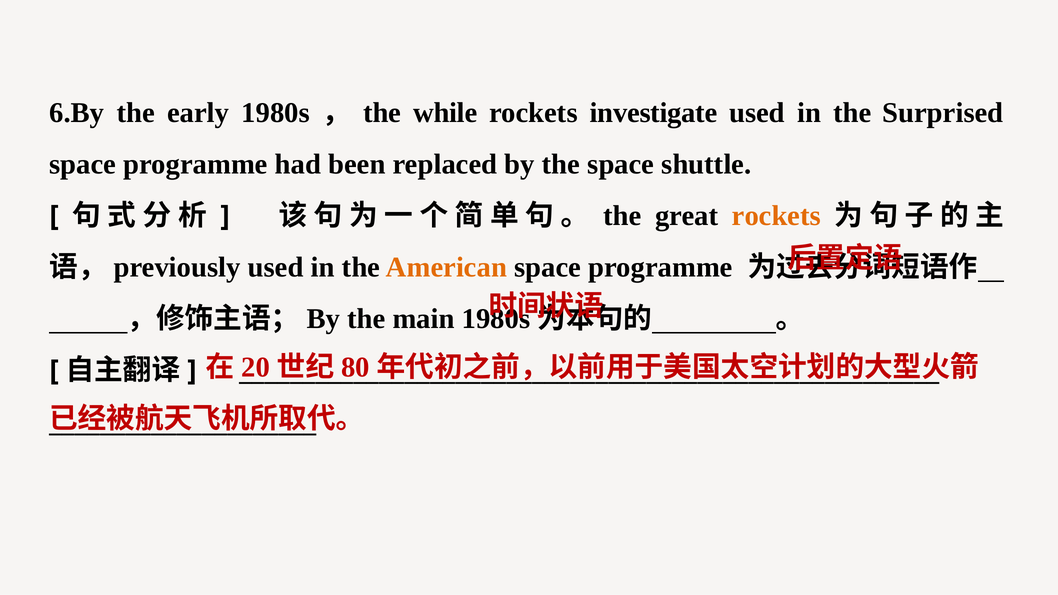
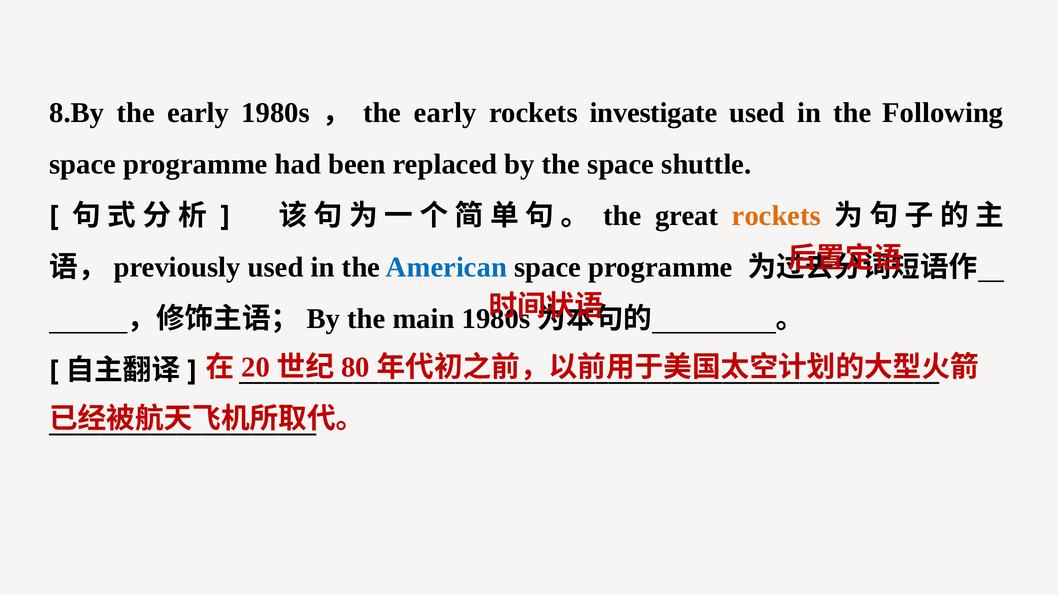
6.By: 6.By -> 8.By
while at (445, 113): while -> early
Surprised: Surprised -> Following
American colour: orange -> blue
